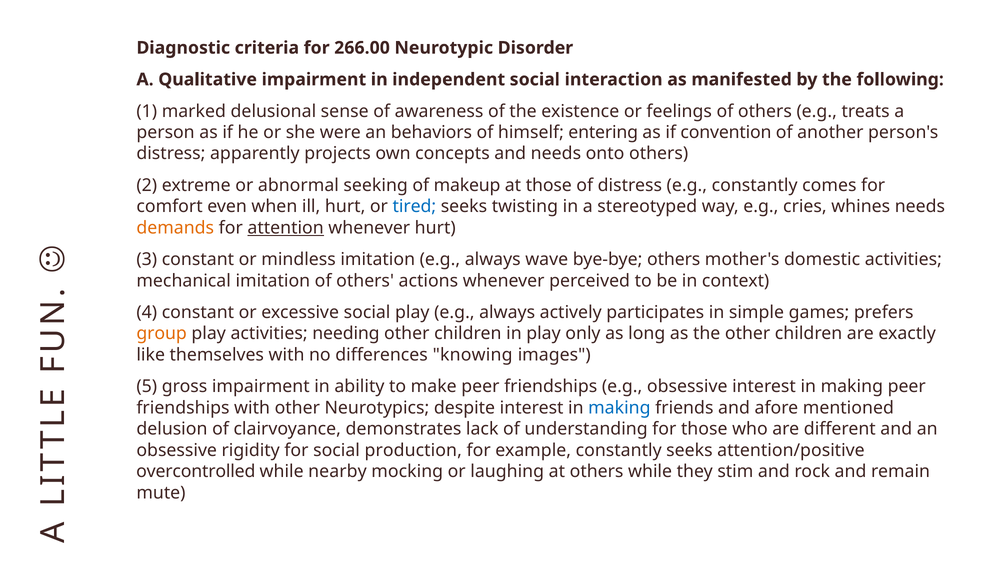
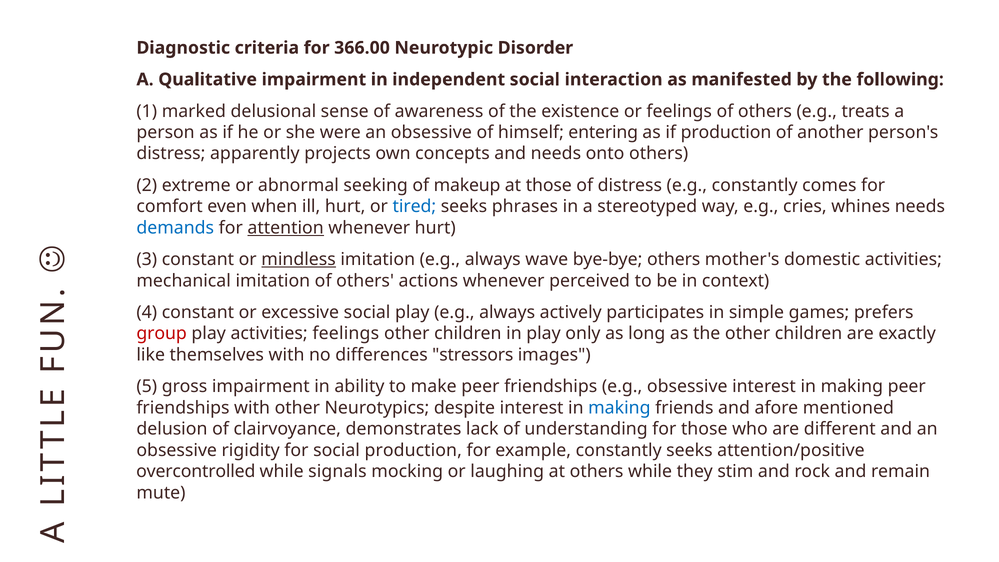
266.00: 266.00 -> 366.00
were an behaviors: behaviors -> obsessive
if convention: convention -> production
twisting: twisting -> phrases
demands colour: orange -> blue
mindless underline: none -> present
group colour: orange -> red
activities needing: needing -> feelings
knowing: knowing -> stressors
nearby: nearby -> signals
